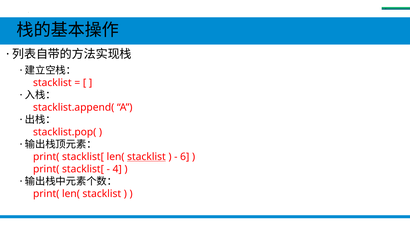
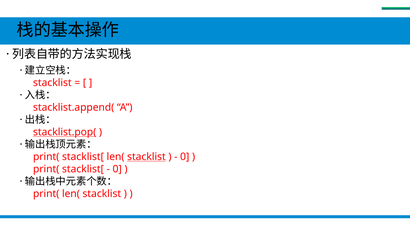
stacklist.pop( underline: none -> present
6 at (185, 156): 6 -> 0
4 at (117, 169): 4 -> 0
